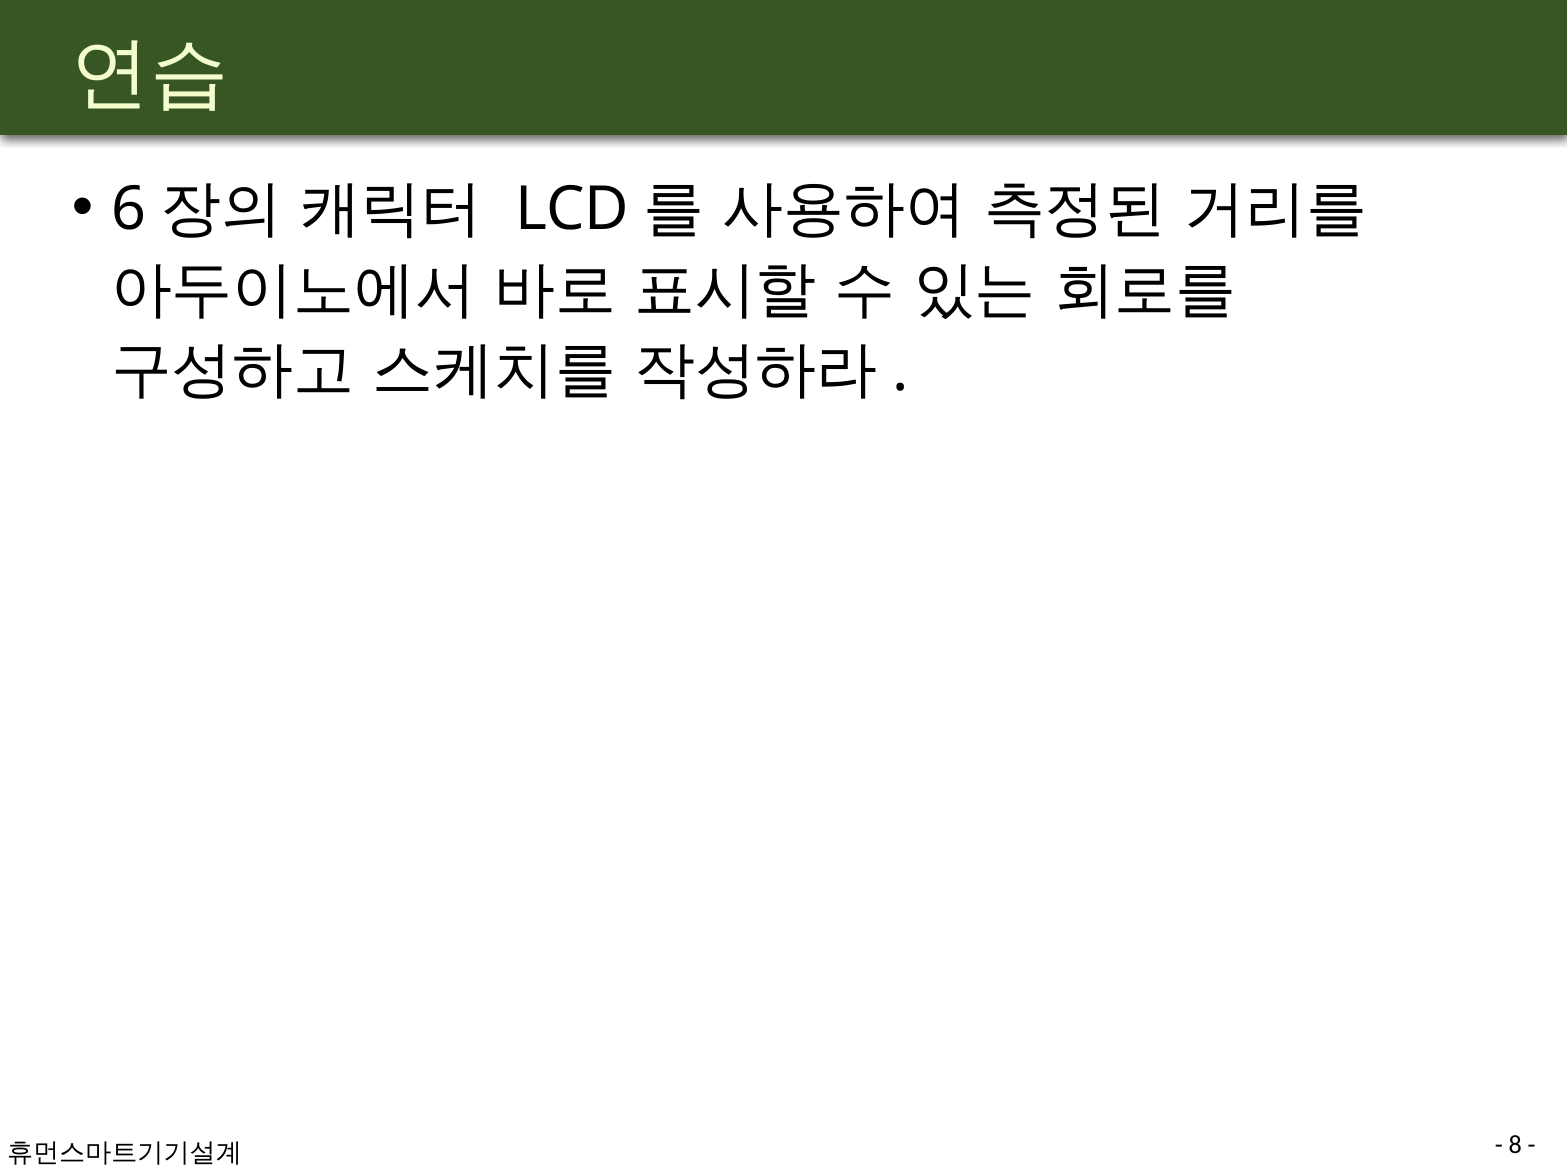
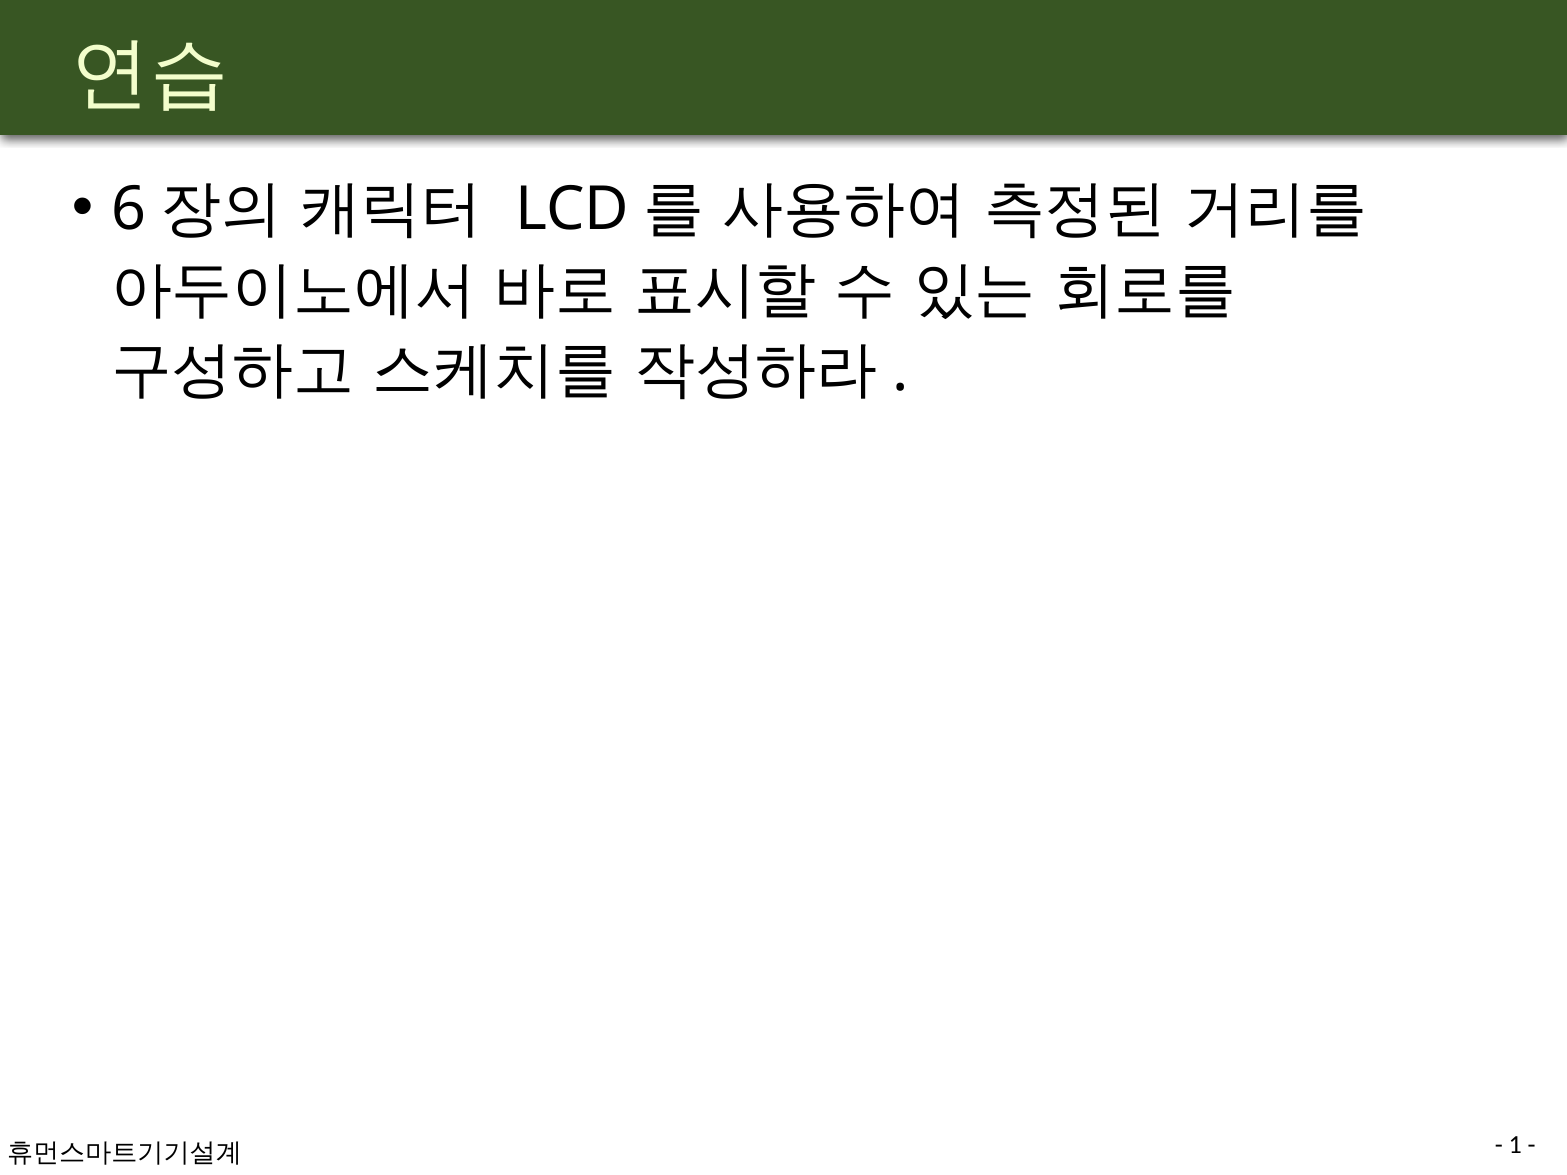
8: 8 -> 1
